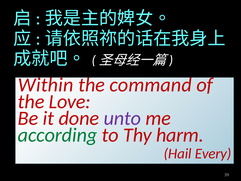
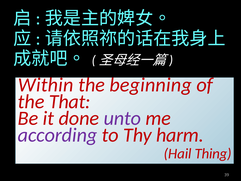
command: command -> beginning
Love: Love -> That
according colour: green -> purple
Every: Every -> Thing
